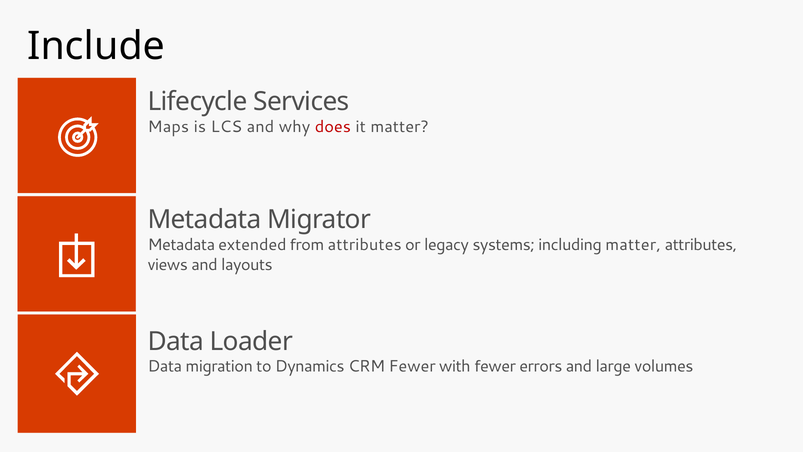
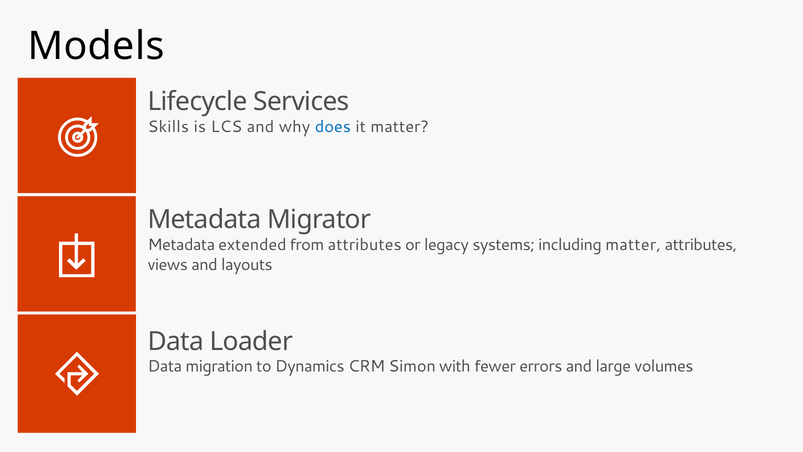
Include: Include -> Models
Maps: Maps -> Skills
does colour: red -> blue
CRM Fewer: Fewer -> Simon
